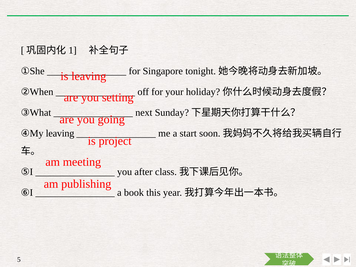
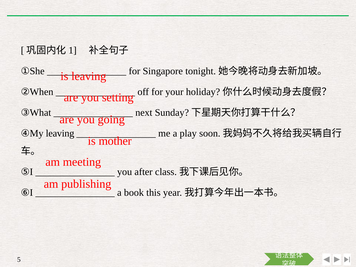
start: start -> play
project: project -> mother
